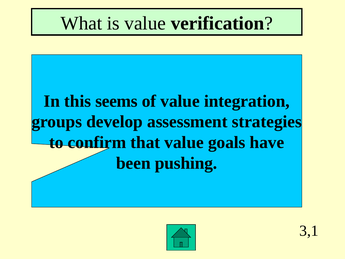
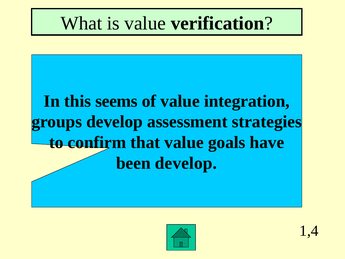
been pushing: pushing -> develop
3,1: 3,1 -> 1,4
